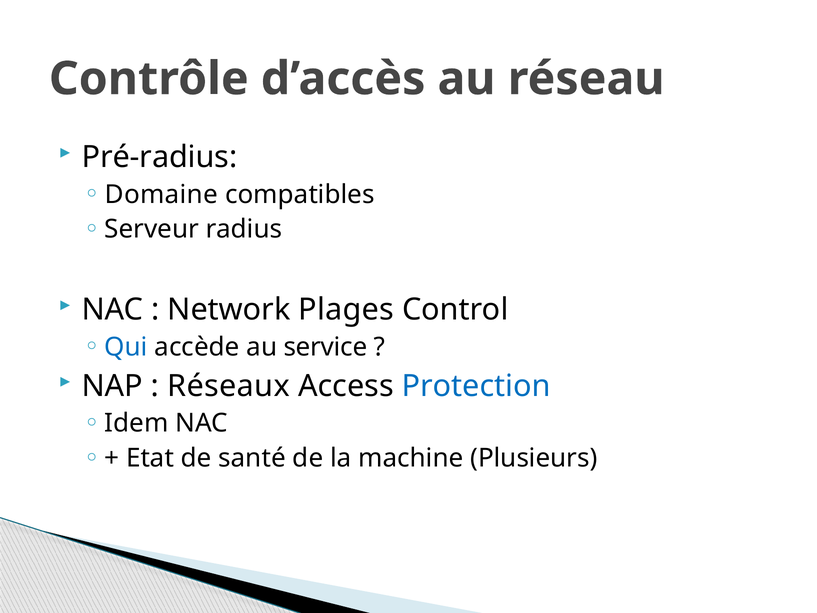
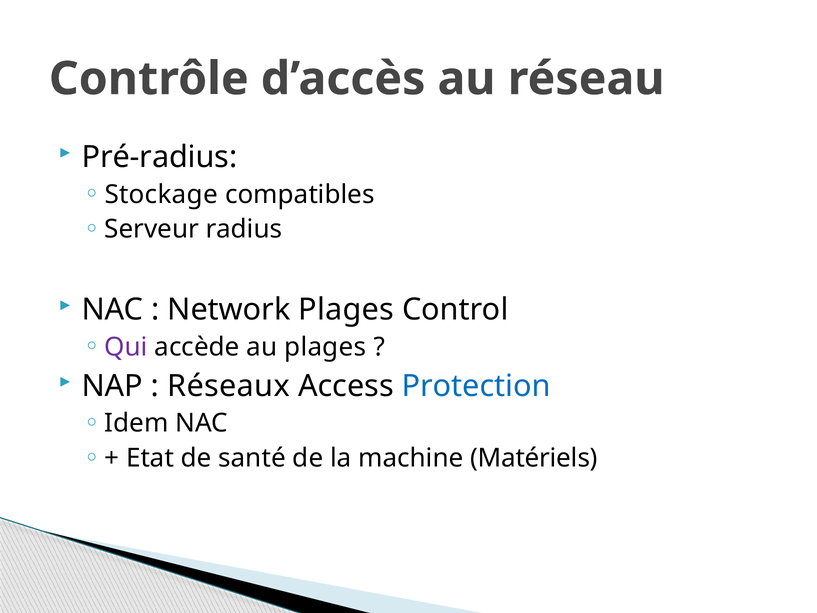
Domaine: Domaine -> Stockage
Qui colour: blue -> purple
au service: service -> plages
Plusieurs: Plusieurs -> Matériels
